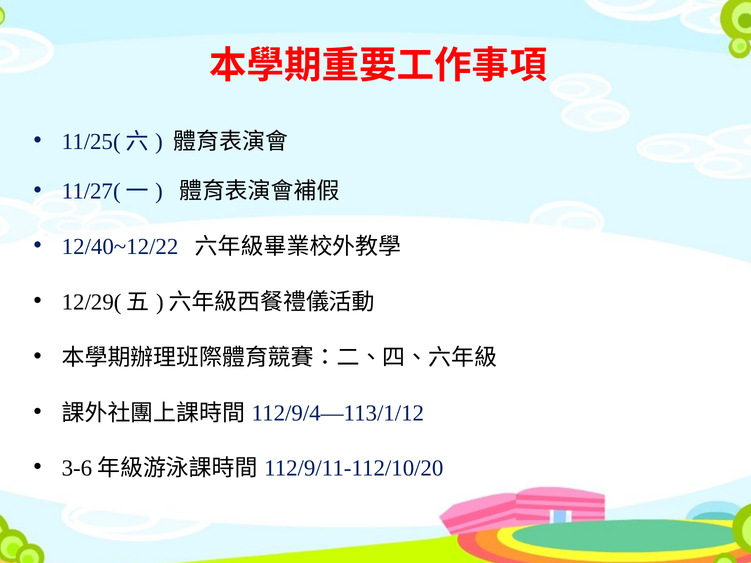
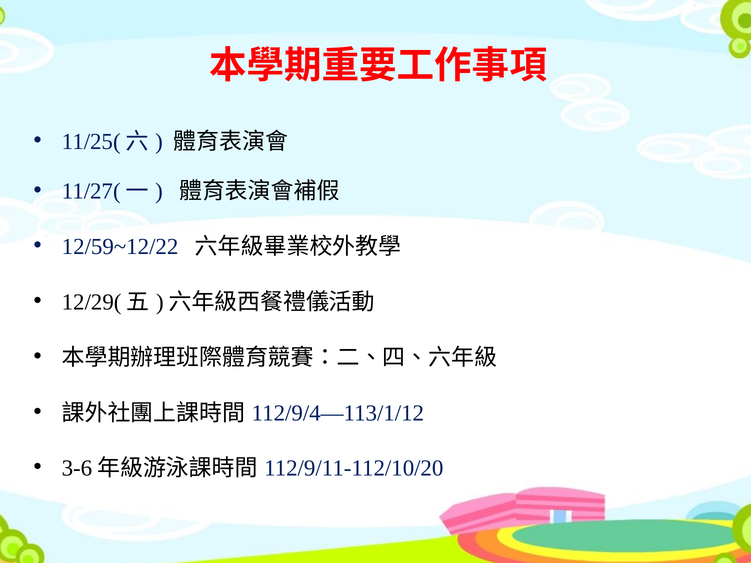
12/40~12/22: 12/40~12/22 -> 12/59~12/22
